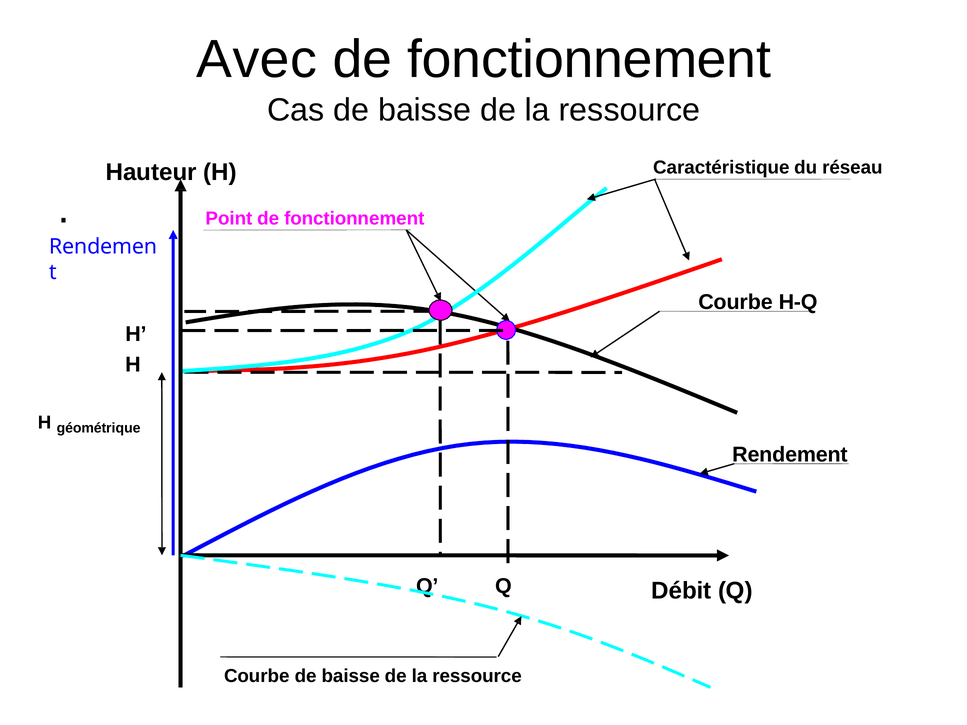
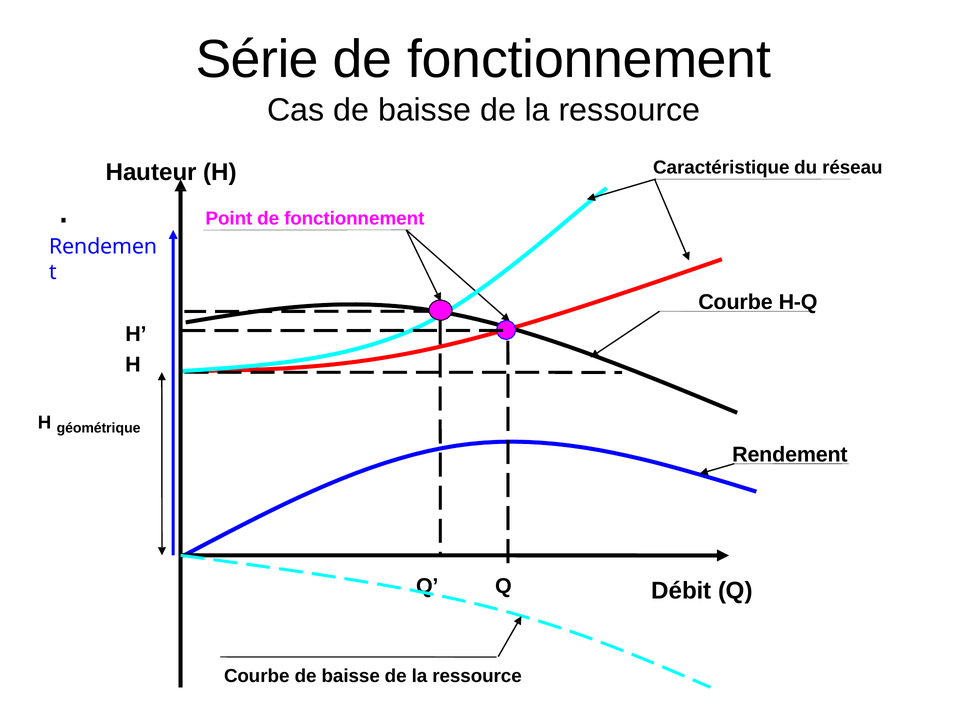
Avec: Avec -> Série
